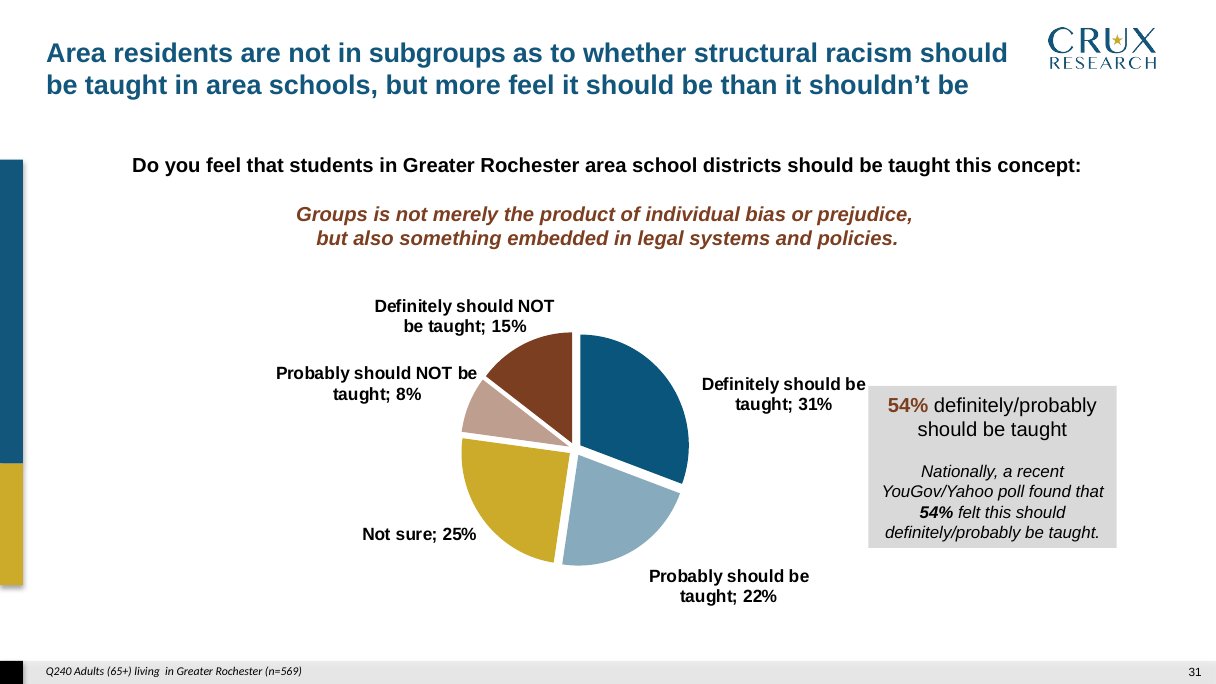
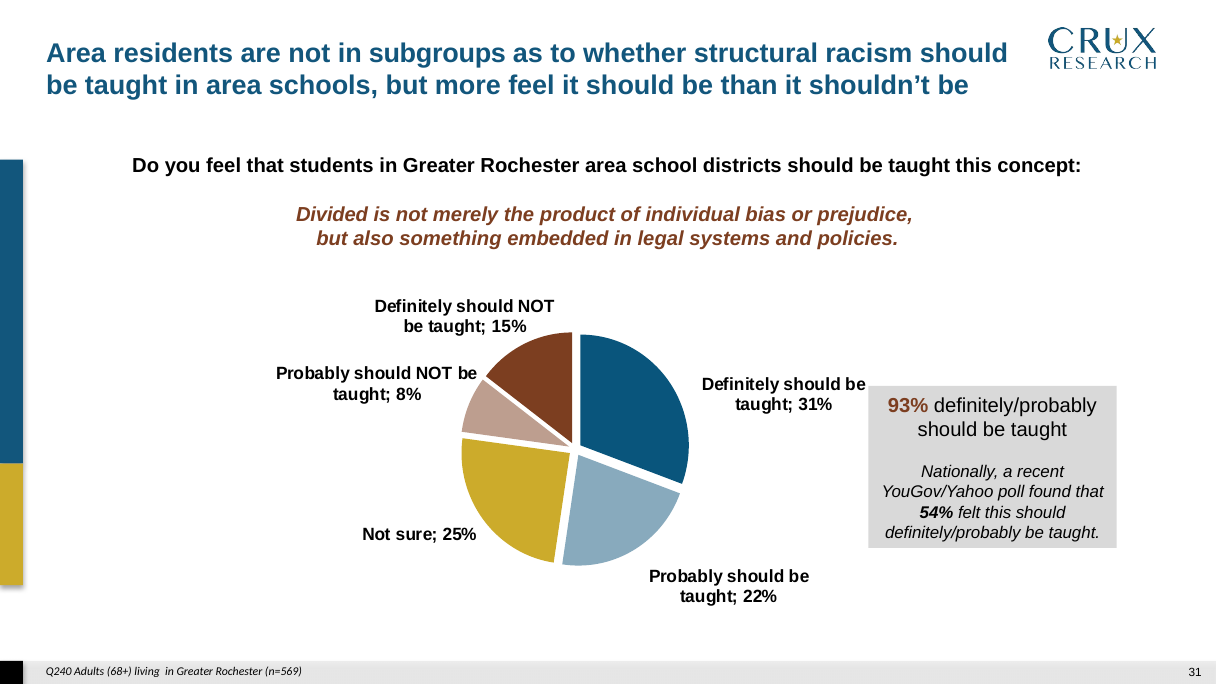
Groups: Groups -> Divided
54% at (908, 405): 54% -> 93%
65+: 65+ -> 68+
